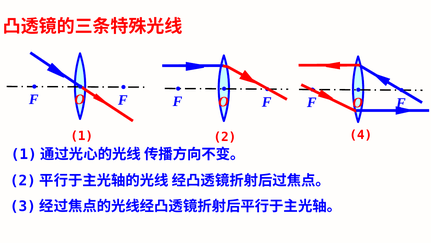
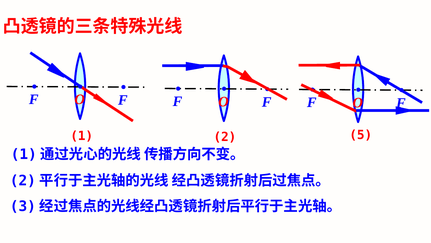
4: 4 -> 5
